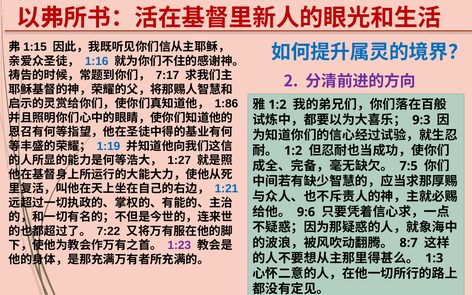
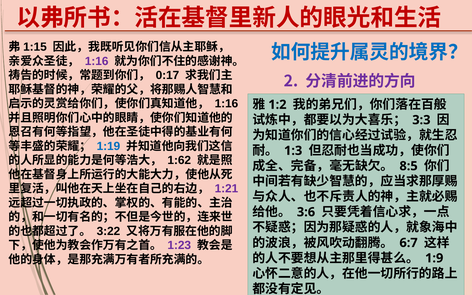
1:16 at (97, 61) colour: blue -> purple
7:17: 7:17 -> 0:17
1:86 at (226, 104): 1:86 -> 1:16
9:3: 9:3 -> 3:3
1:2 at (293, 151): 1:2 -> 1:3
1:27: 1:27 -> 1:62
7:5: 7:5 -> 8:5
1:21 colour: blue -> purple
9:6: 9:6 -> 3:6
7:22: 7:22 -> 3:22
8:7: 8:7 -> 6:7
1:3: 1:3 -> 1:9
